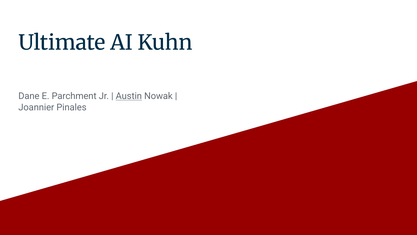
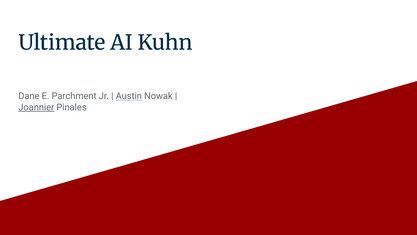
Joannier underline: none -> present
